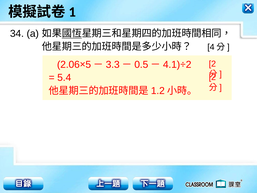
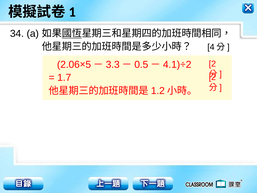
5.4: 5.4 -> 1.7
